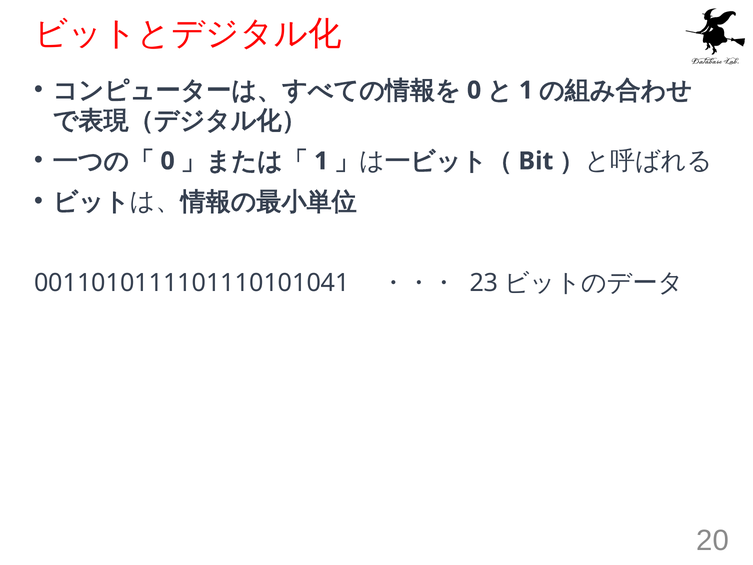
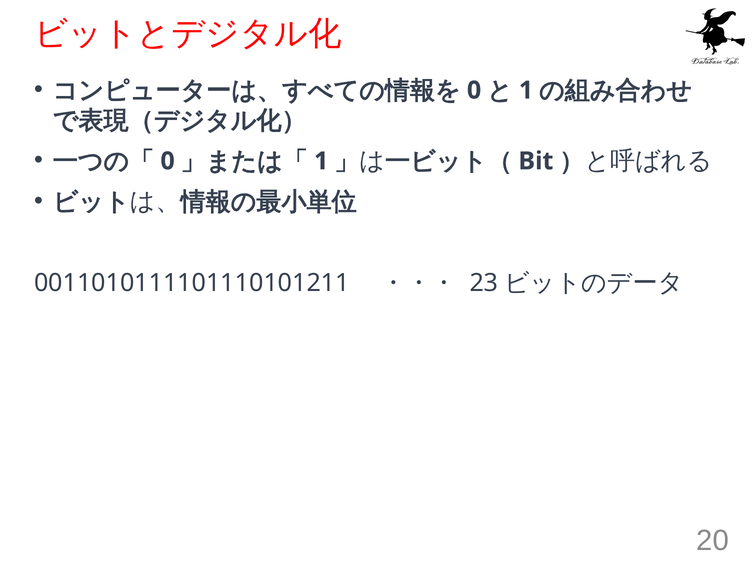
0011010111101110101041: 0011010111101110101041 -> 0011010111101110101211
